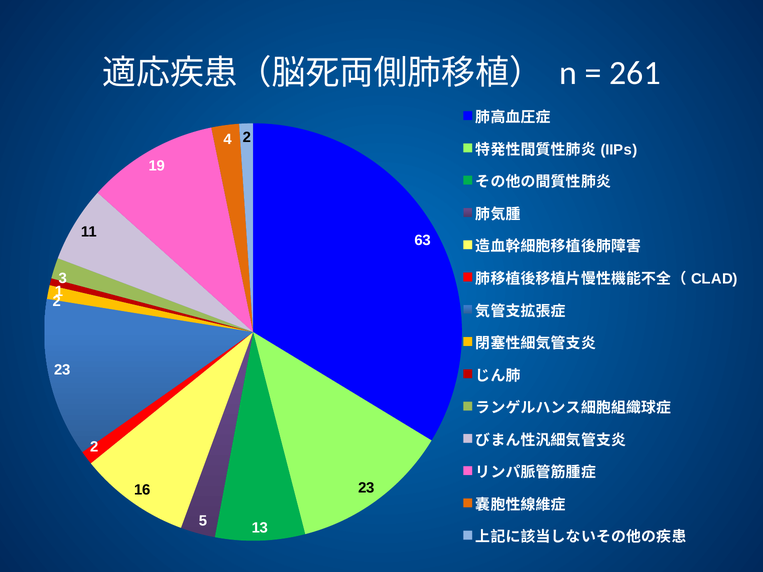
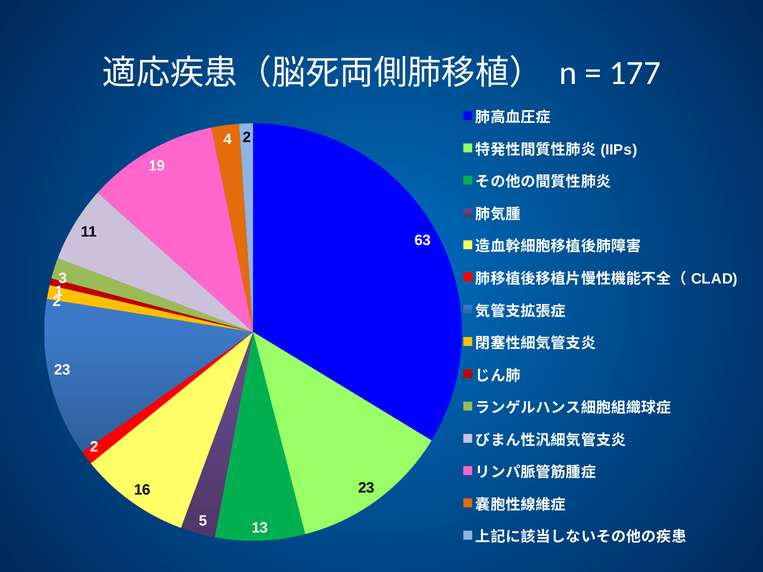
261: 261 -> 177
